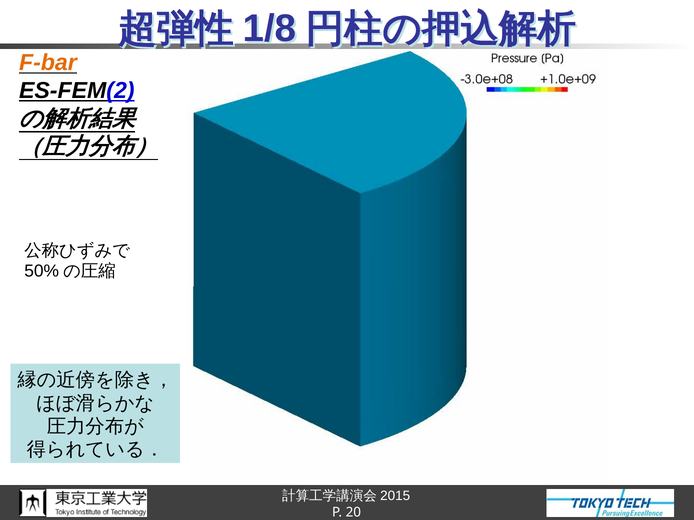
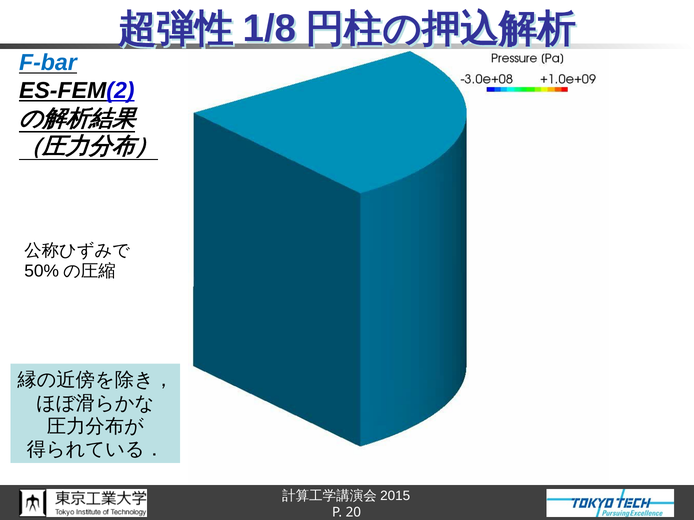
F-bar colour: orange -> blue
